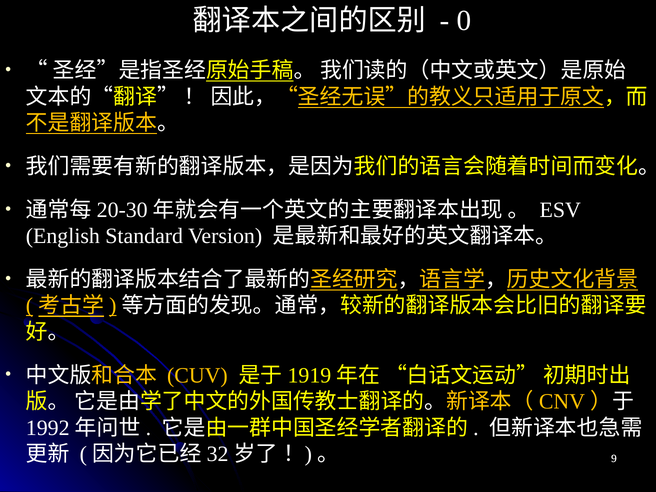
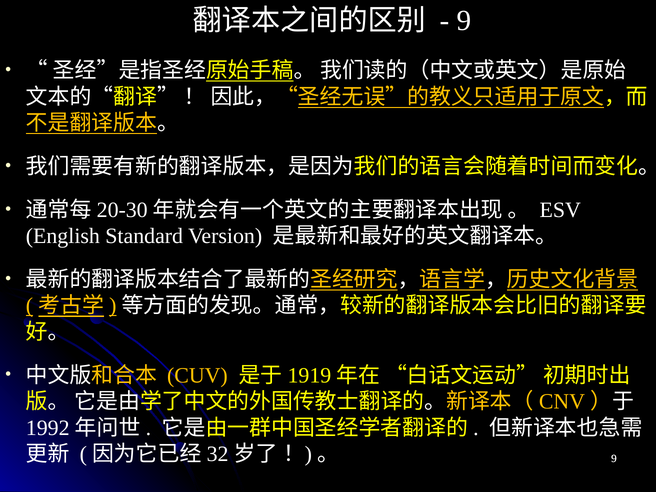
0: 0 -> 9
